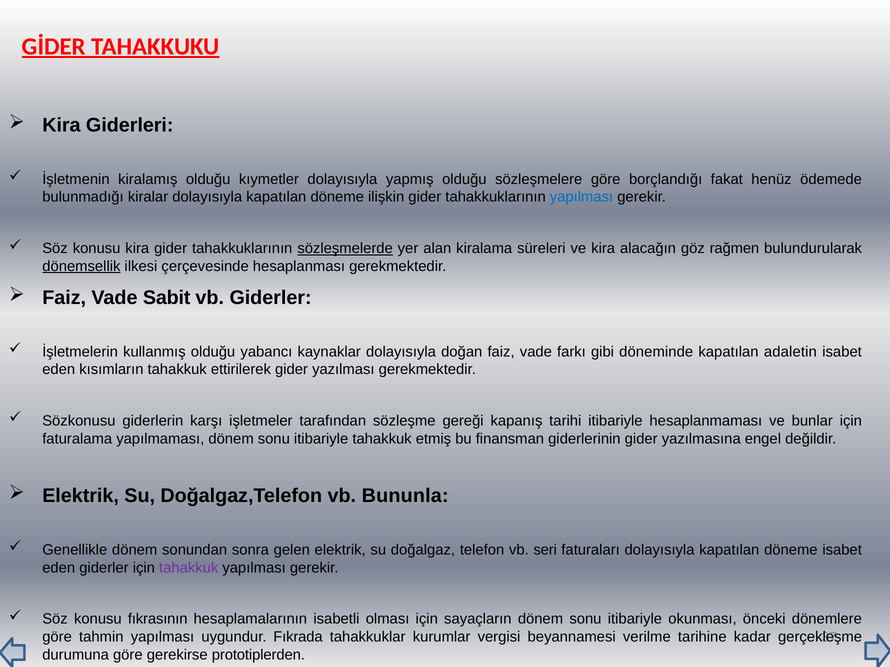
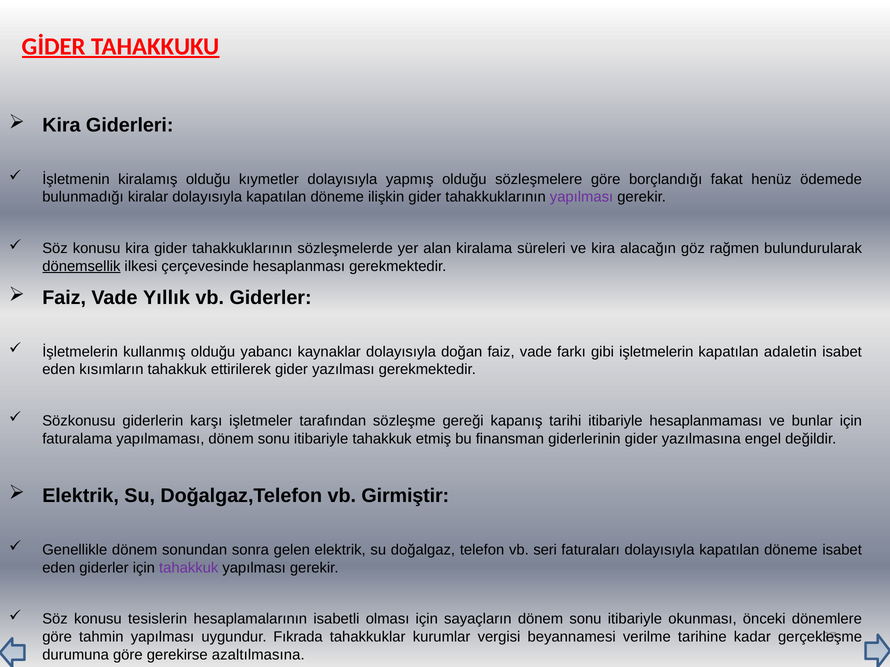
yapılması at (582, 197) colour: blue -> purple
sözleşmelerde underline: present -> none
Sabit: Sabit -> Yıllık
döneminde: döneminde -> işletmelerin
Bununla: Bununla -> Girmiştir
fıkrasının: fıkrasının -> tesislerin
prototiplerden: prototiplerden -> azaltılmasına
